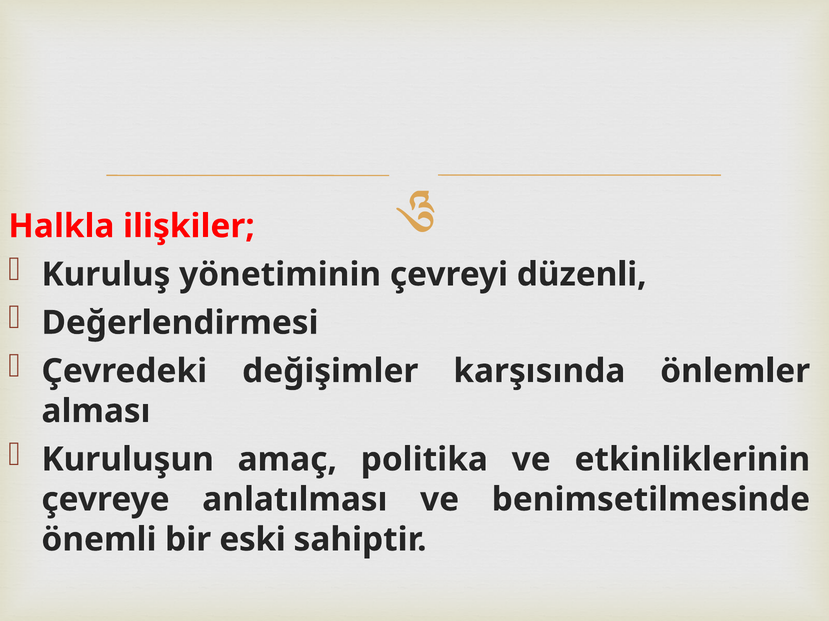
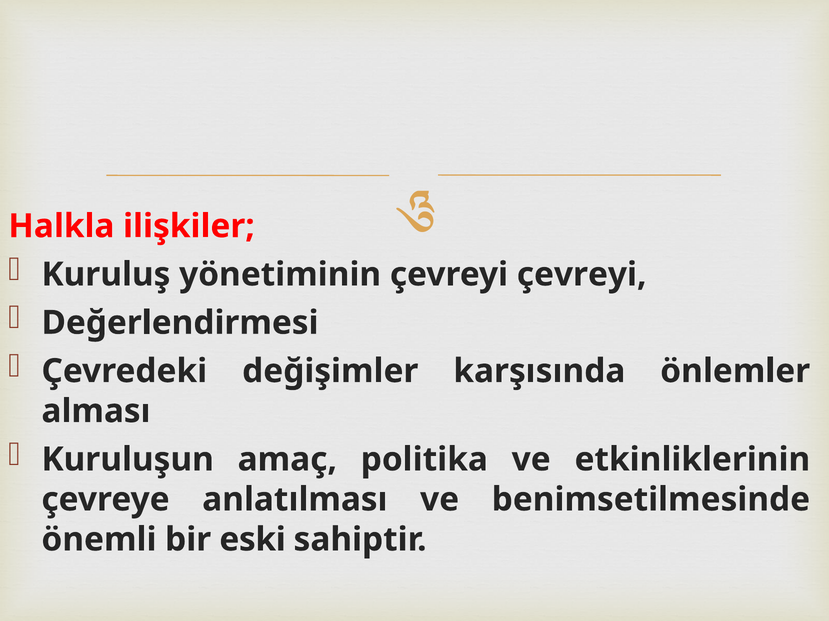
çevreyi düzenli: düzenli -> çevreyi
